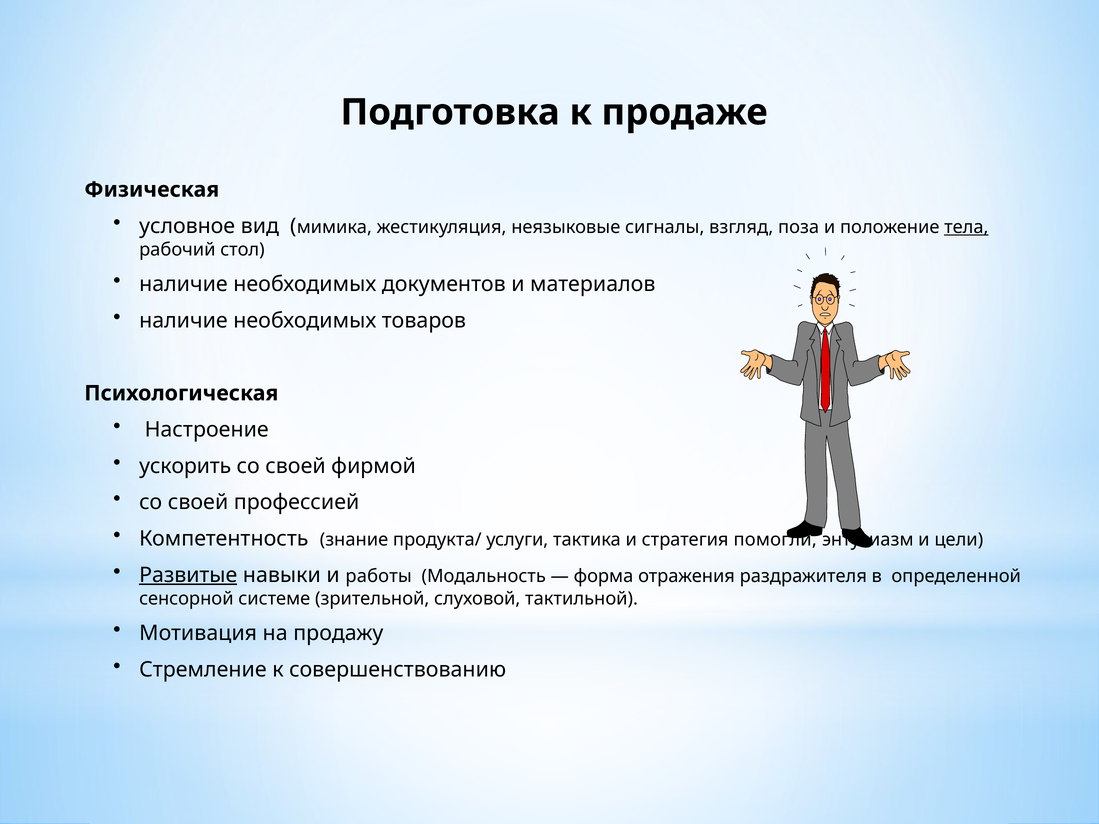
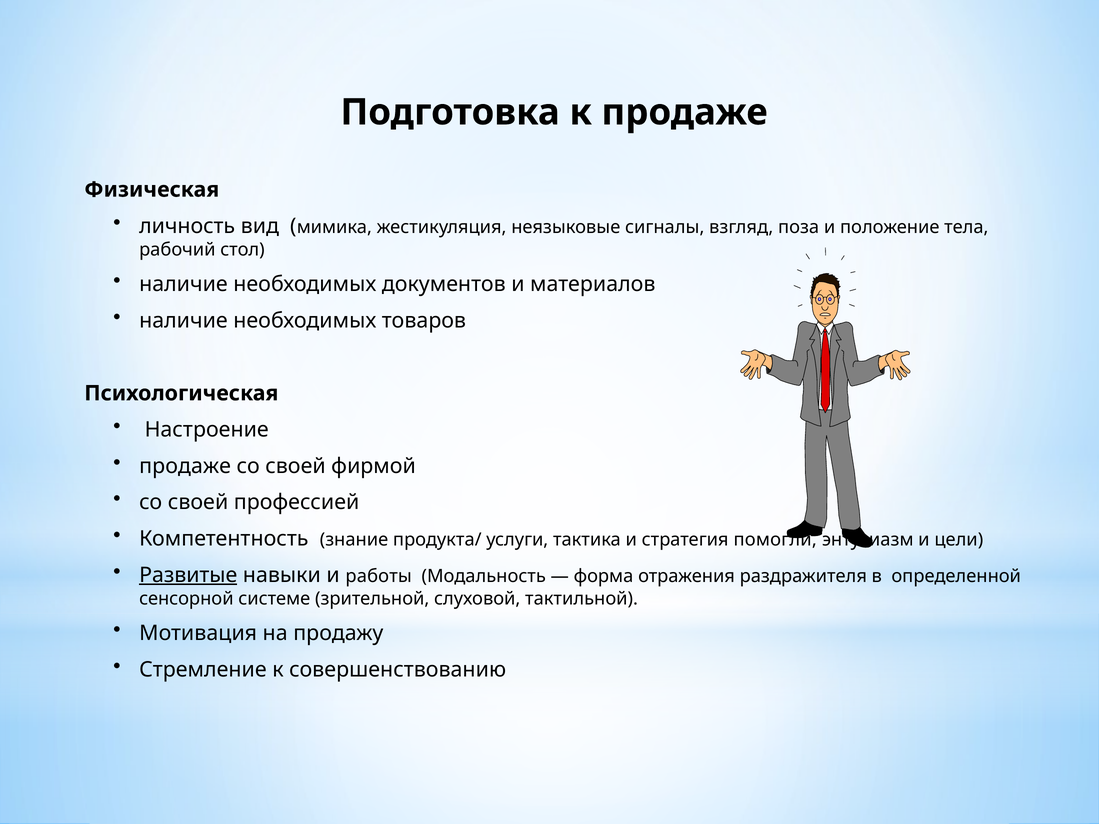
условное: условное -> личность
тела underline: present -> none
ускорить at (185, 466): ускорить -> продаже
